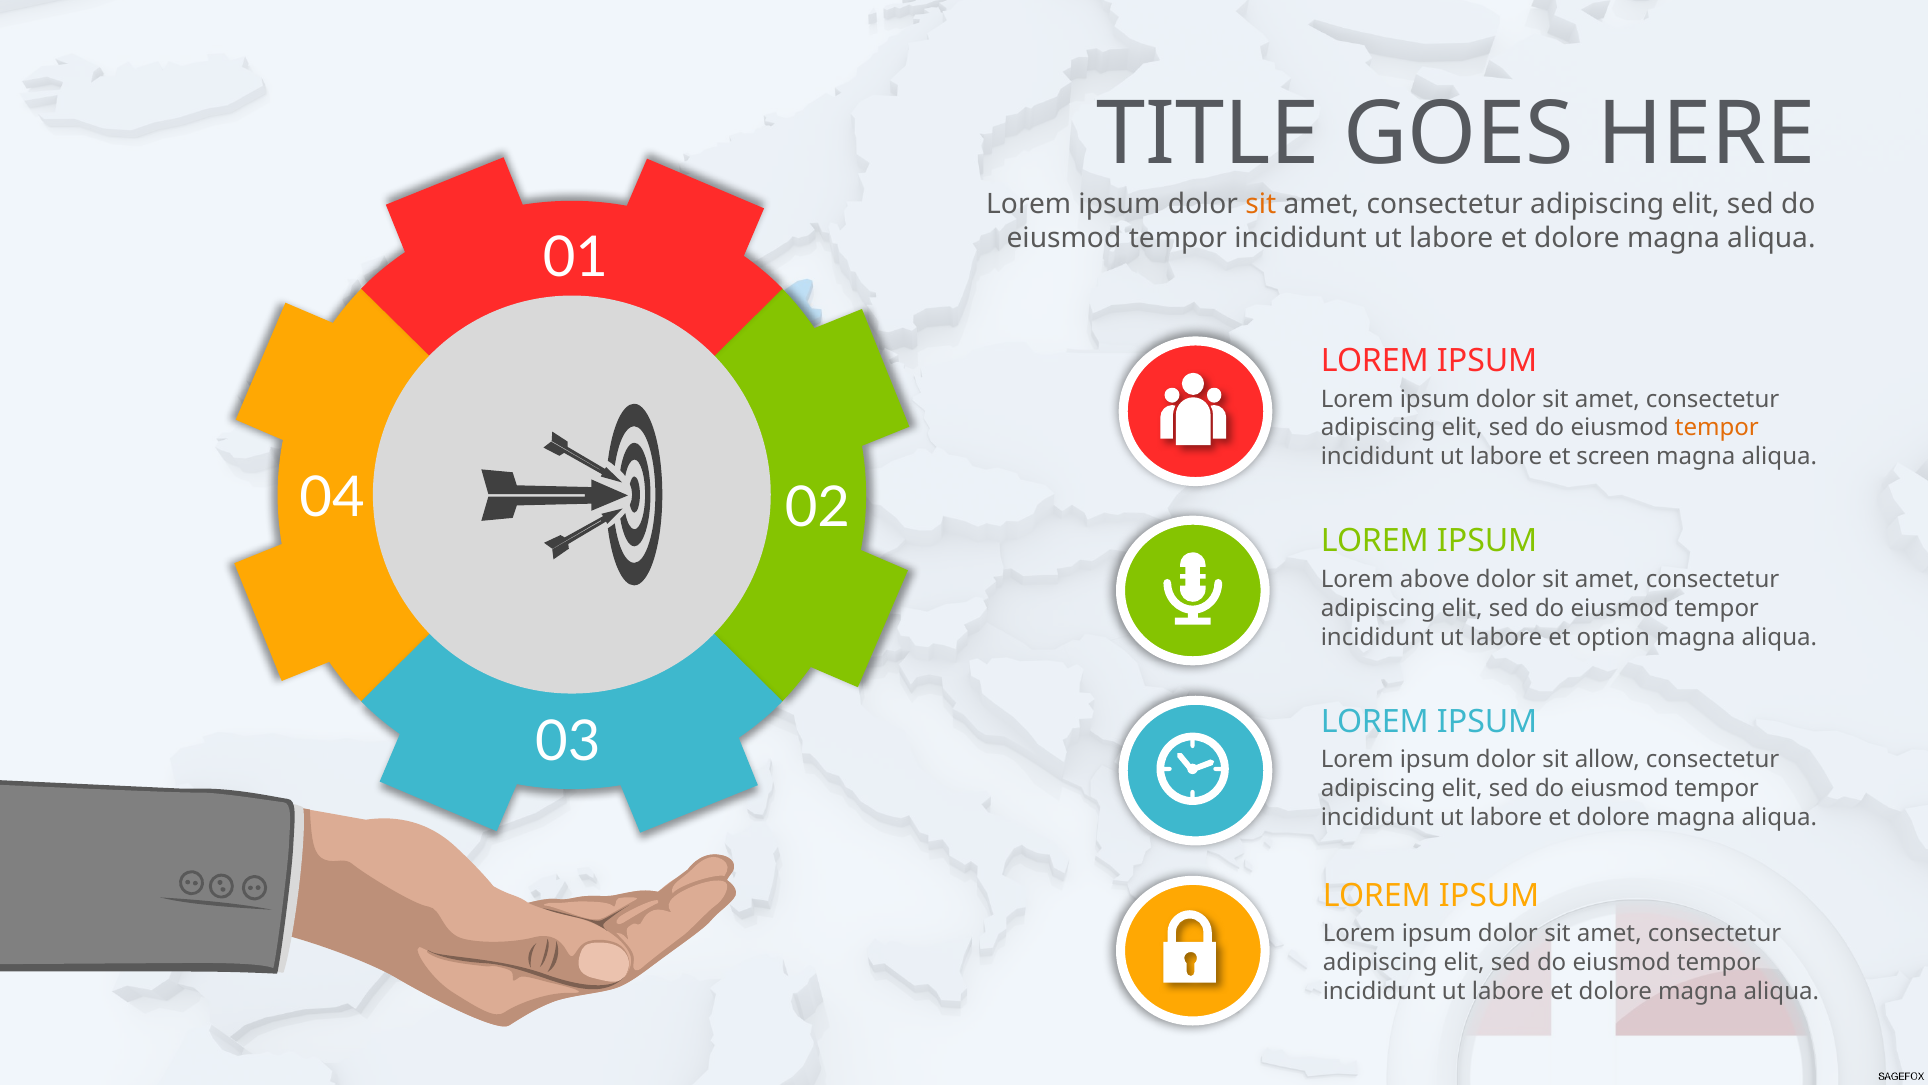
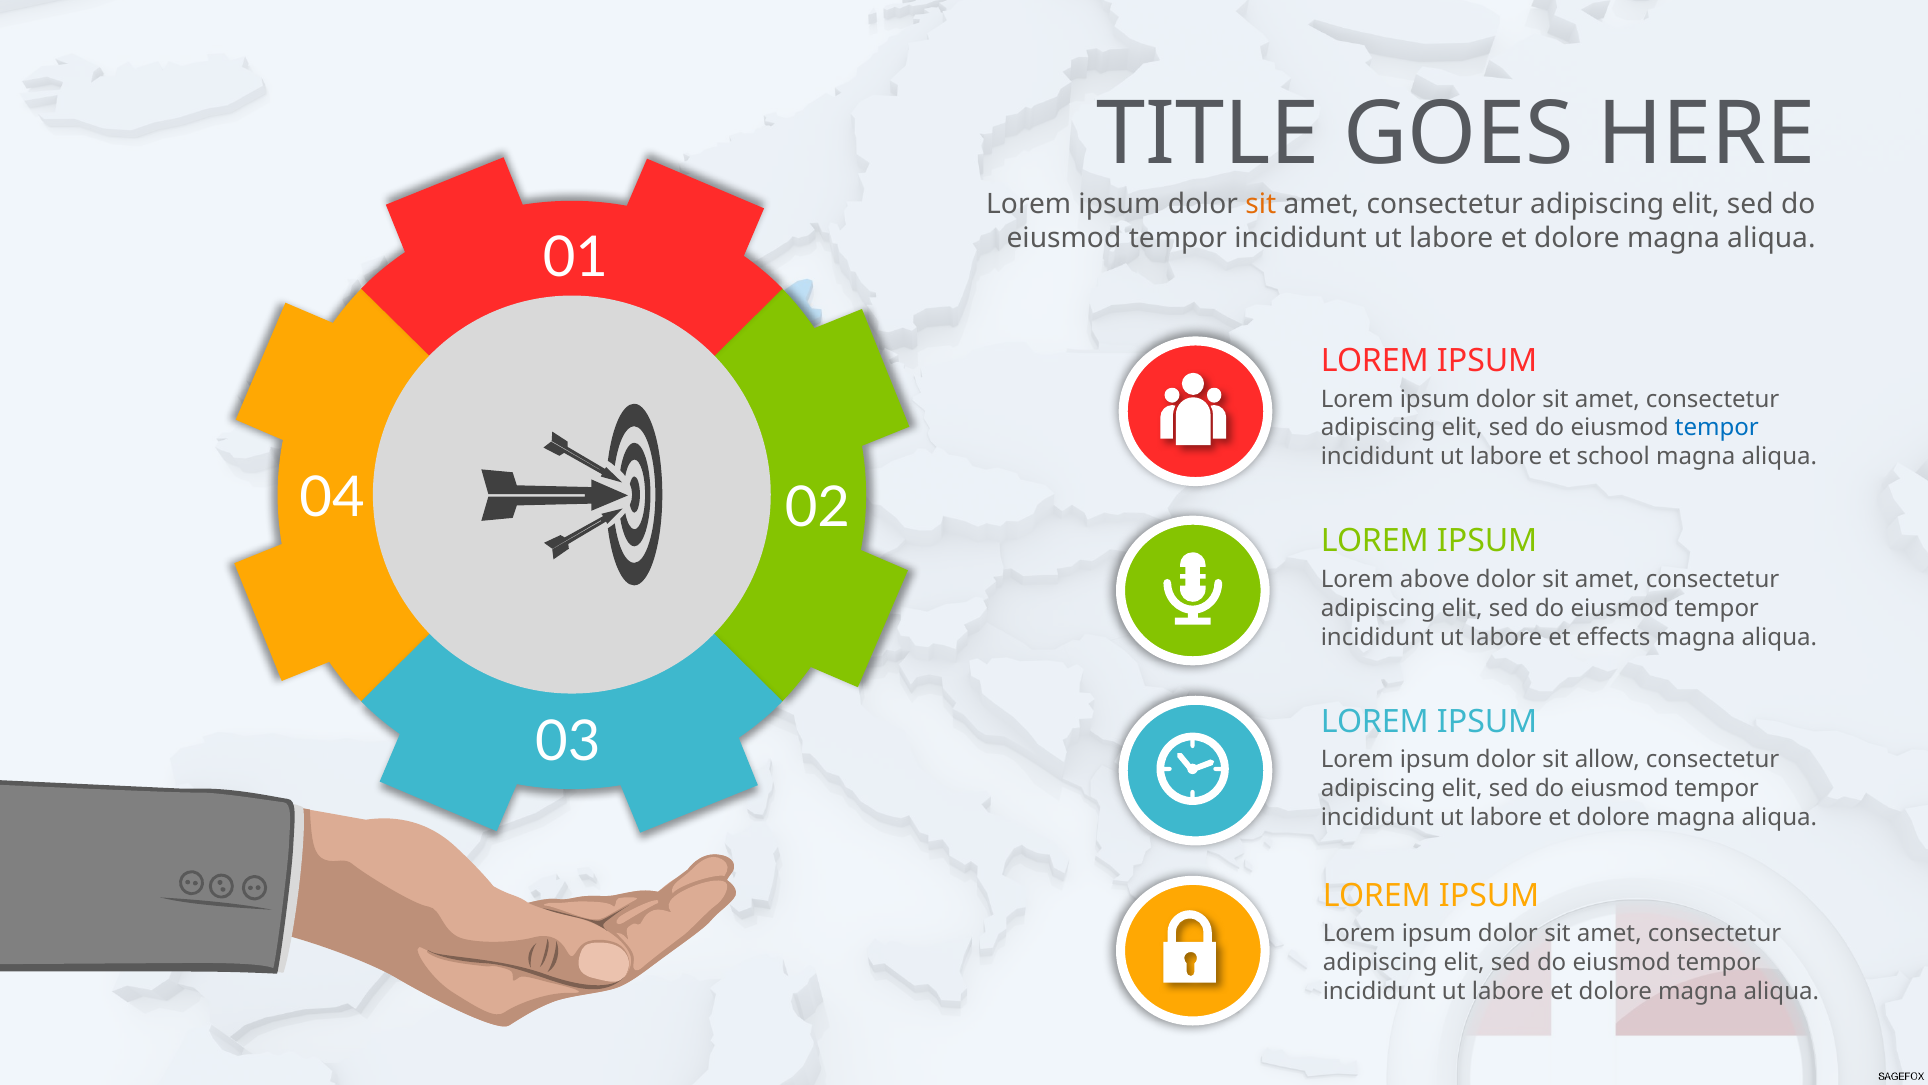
tempor at (1717, 428) colour: orange -> blue
screen: screen -> school
option: option -> effects
